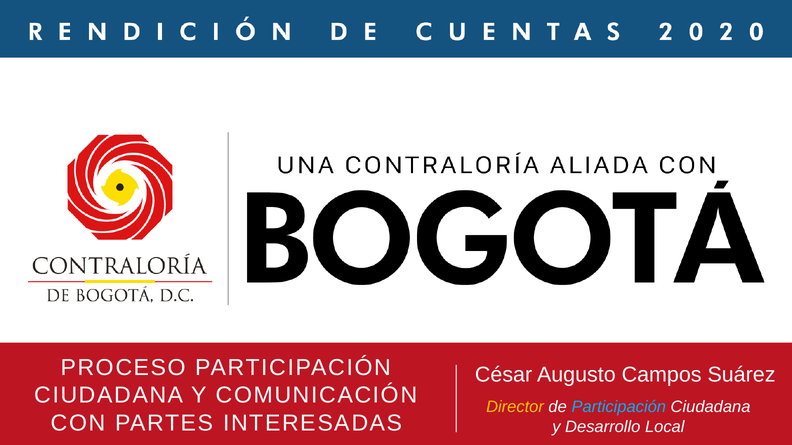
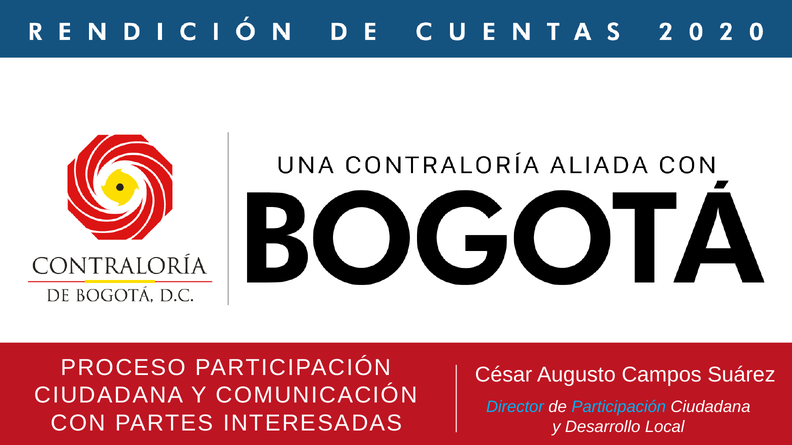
Director colour: yellow -> light blue
